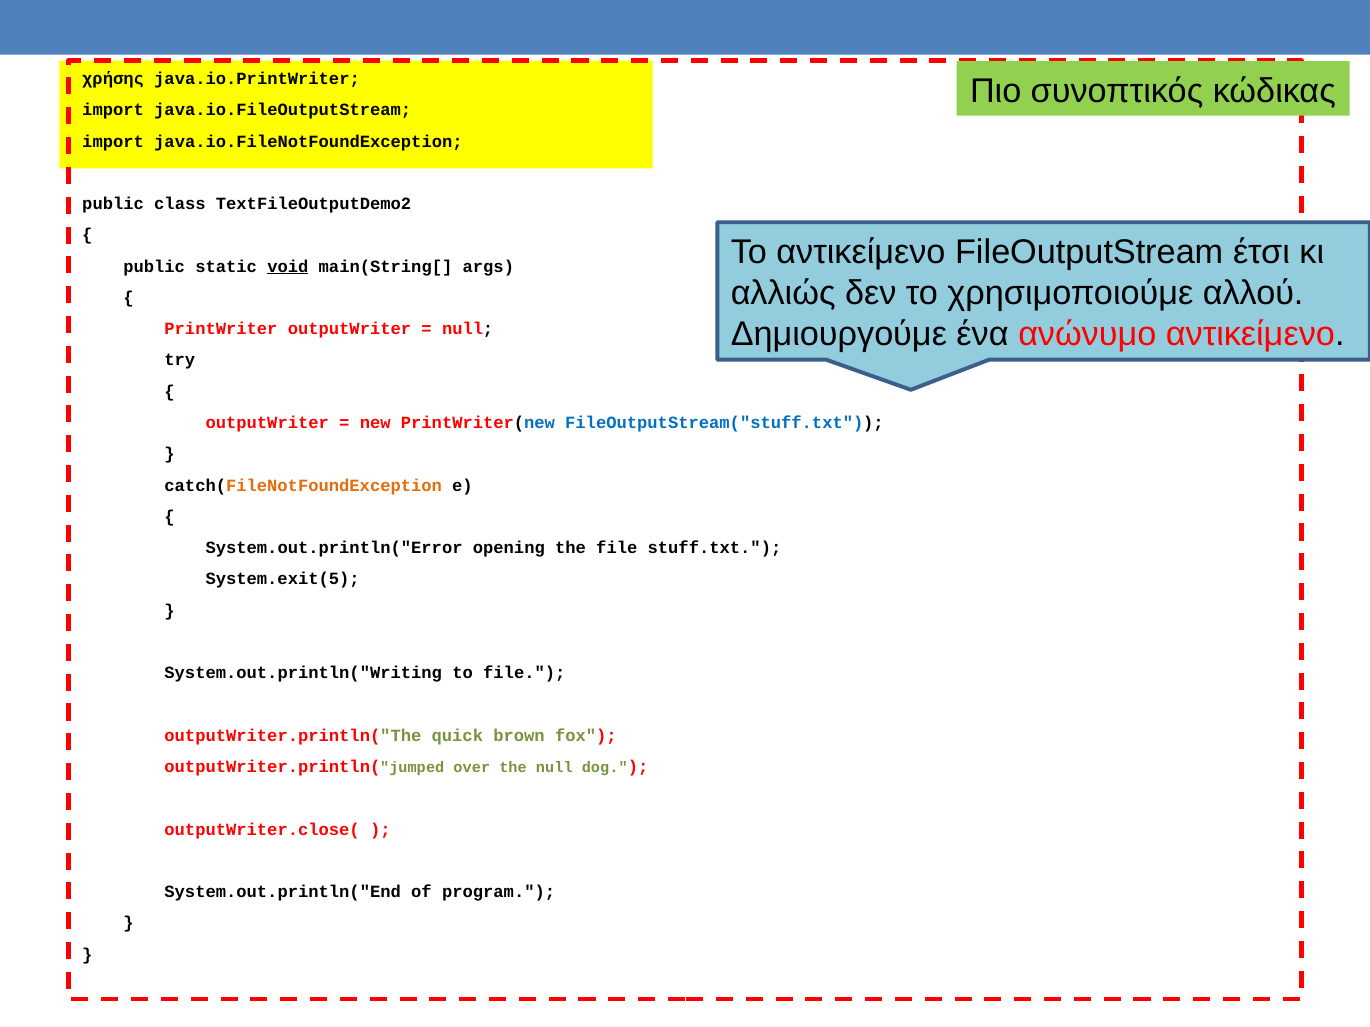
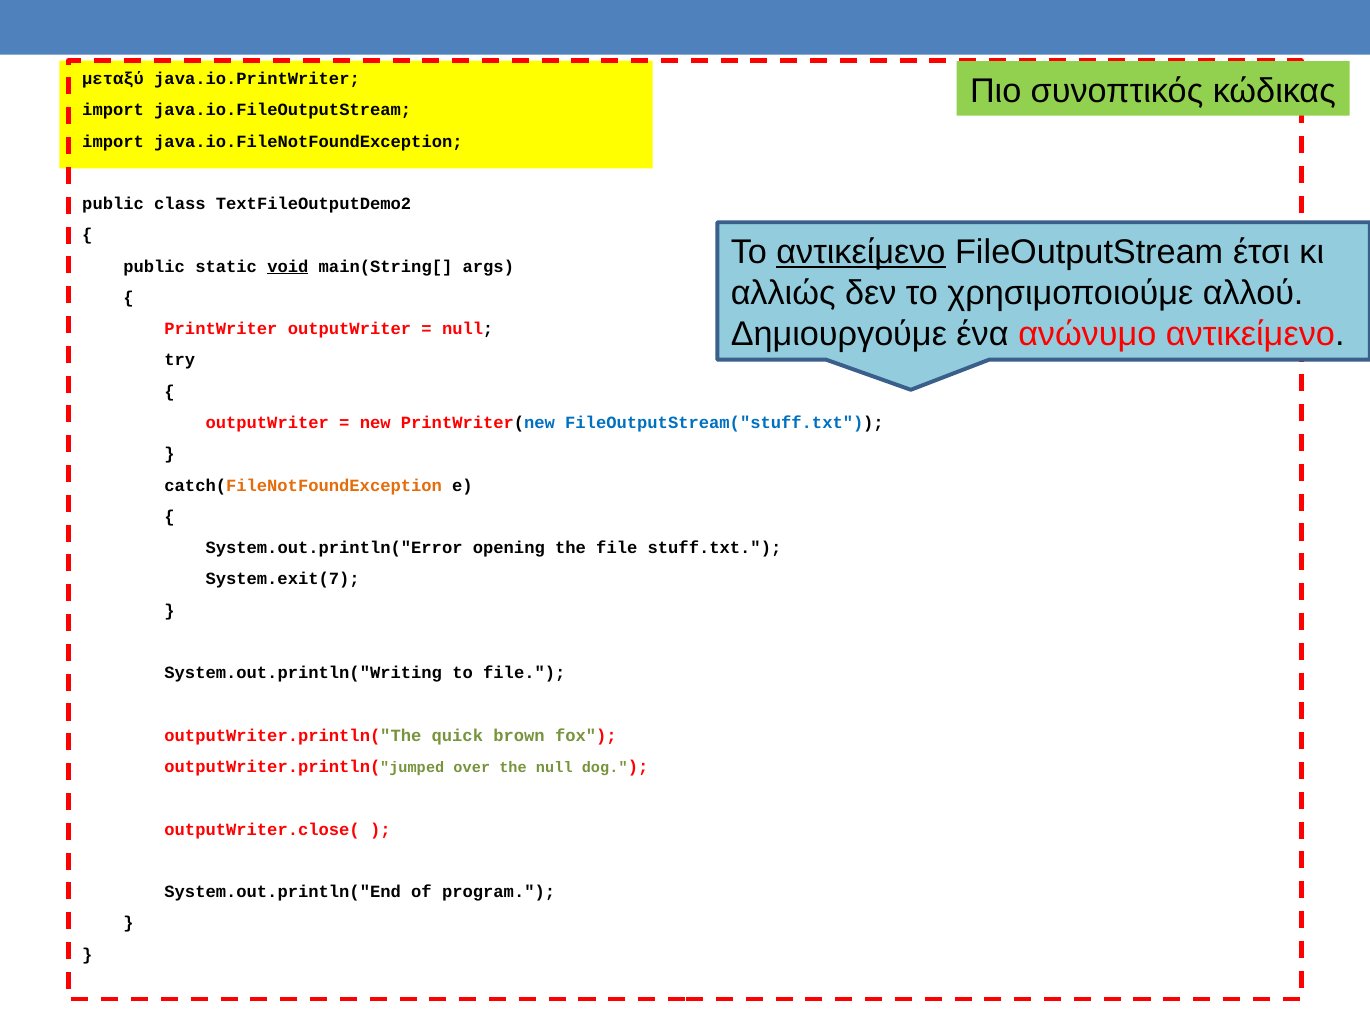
χρήσης: χρήσης -> μεταξύ
αντικείμενο at (861, 252) underline: none -> present
System.exit(5: System.exit(5 -> System.exit(7
